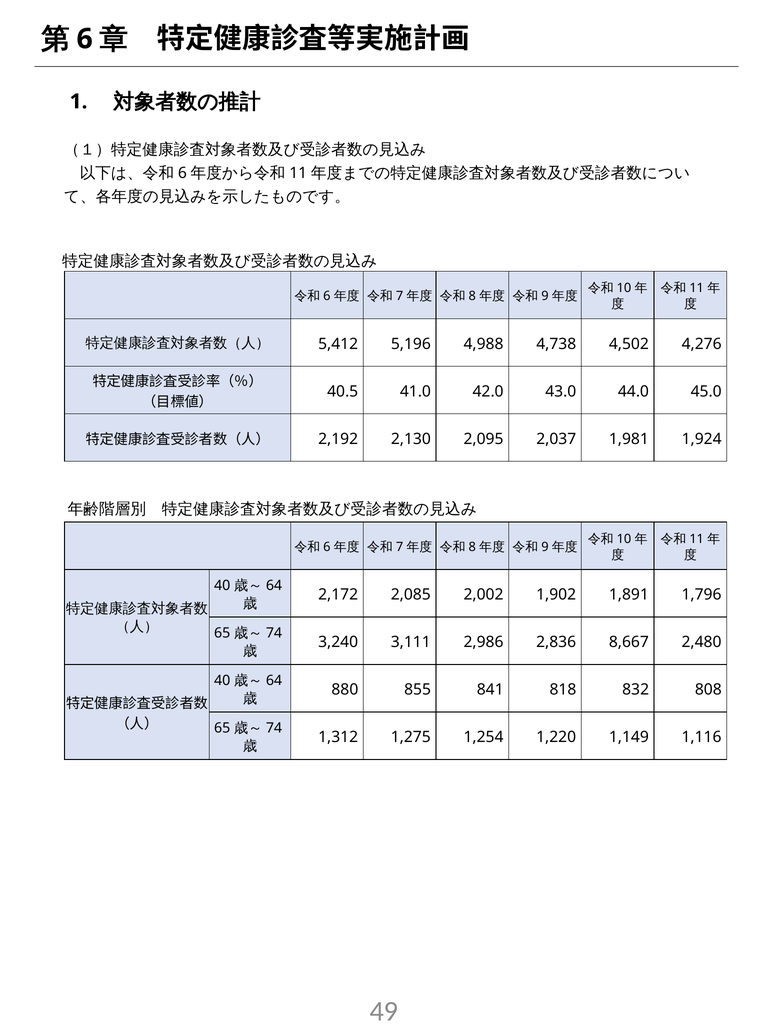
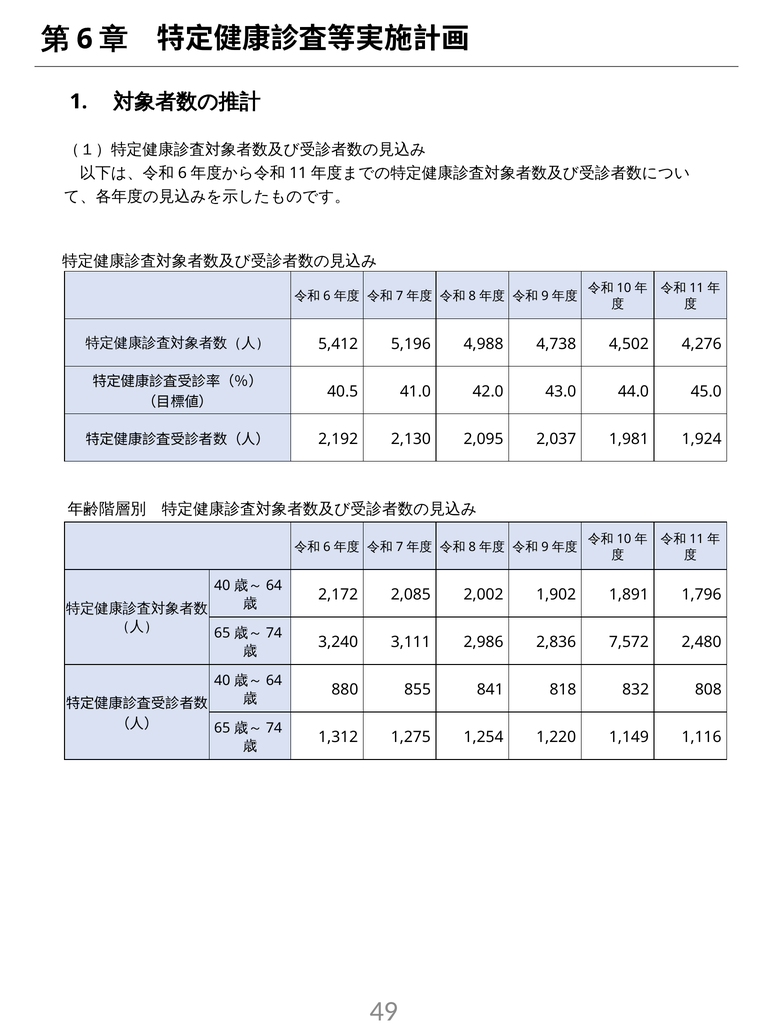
8,667: 8,667 -> 7,572
